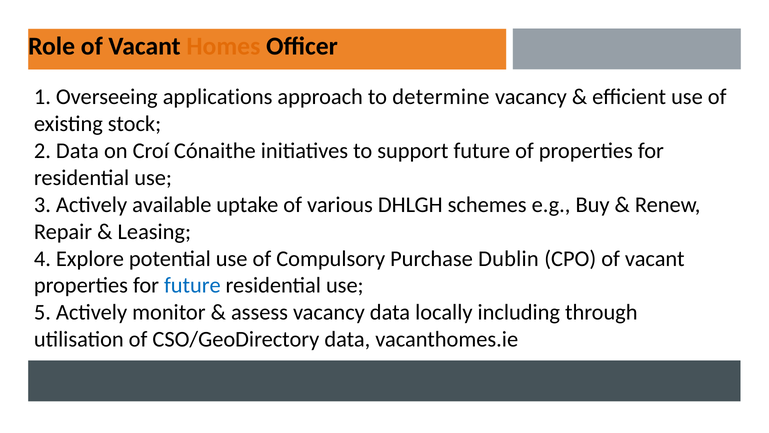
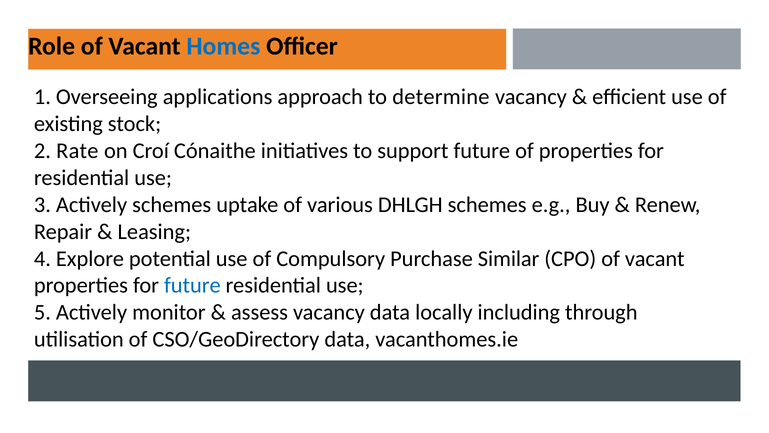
Homes colour: orange -> blue
2 Data: Data -> Rate
Actively available: available -> schemes
Dublin: Dublin -> Similar
